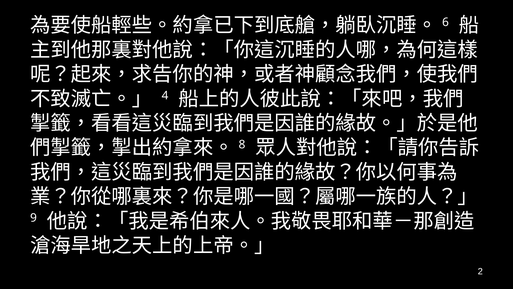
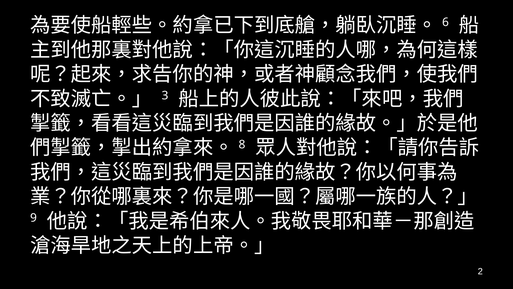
4: 4 -> 3
